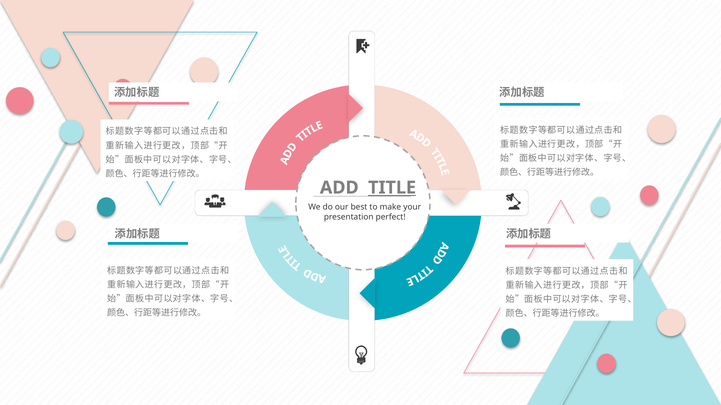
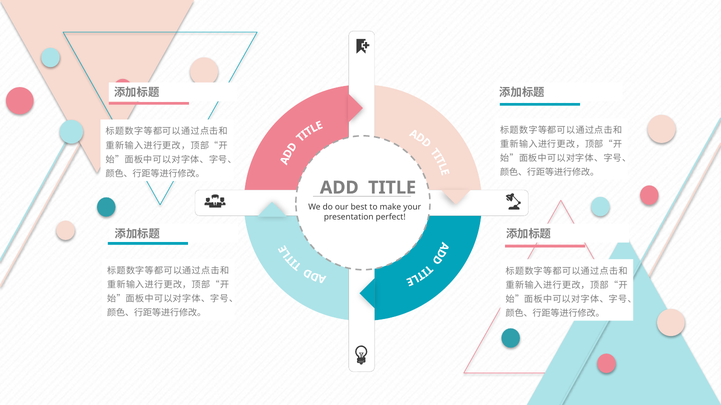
TITLE underline: present -> none
